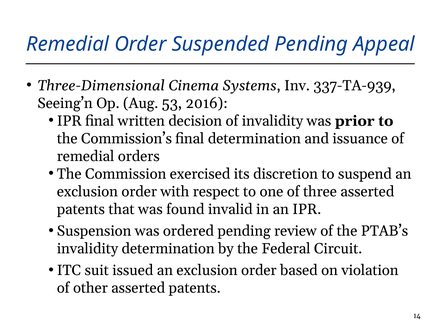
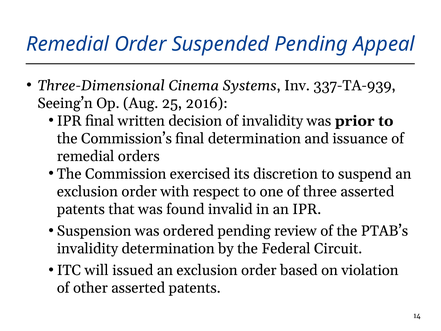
53: 53 -> 25
suit: suit -> will
